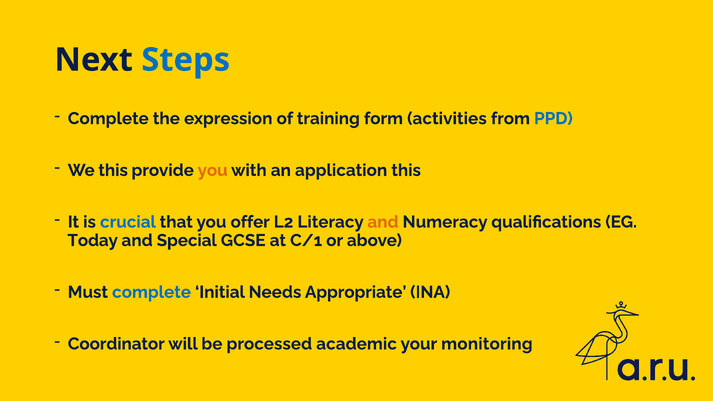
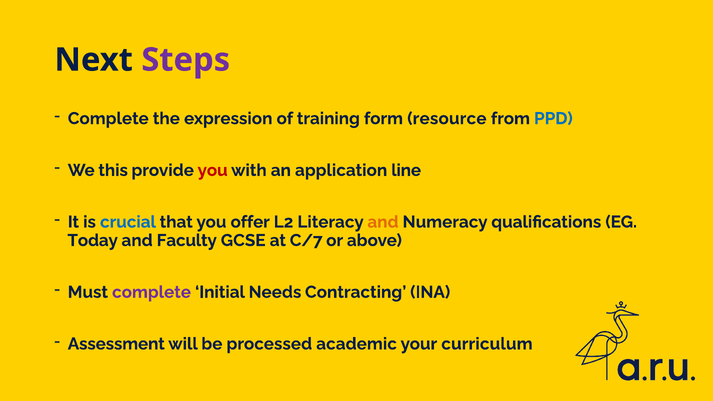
Steps colour: blue -> purple
activities: activities -> resource
you at (213, 170) colour: orange -> red
application this: this -> line
Special: Special -> Faculty
C/1: C/1 -> C/7
complete at (152, 292) colour: blue -> purple
Appropriate: Appropriate -> Contracting
Coordinator: Coordinator -> Assessment
monitoring: monitoring -> curriculum
